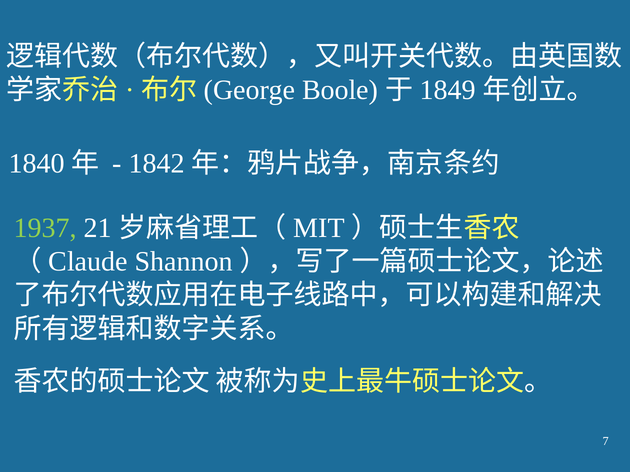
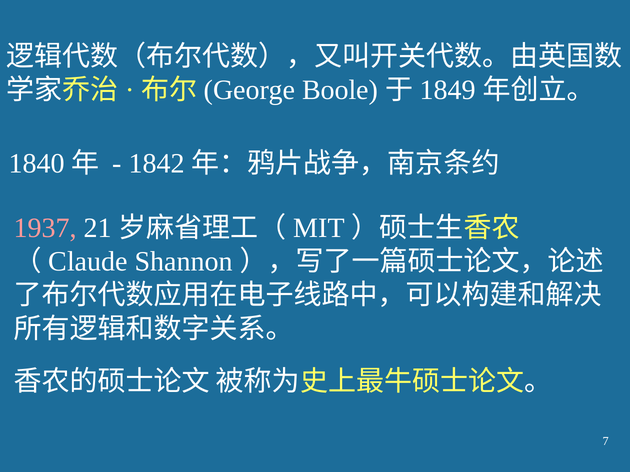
1937 colour: light green -> pink
